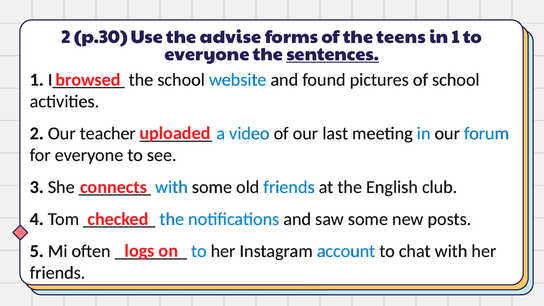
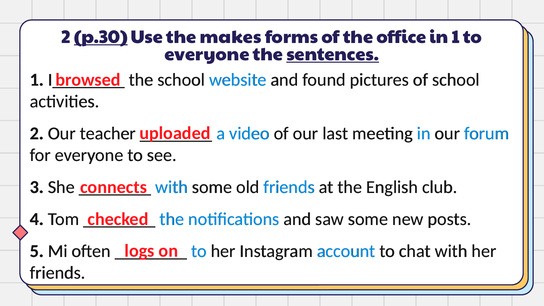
p.30 underline: none -> present
advise: advise -> makes
teens: teens -> office
